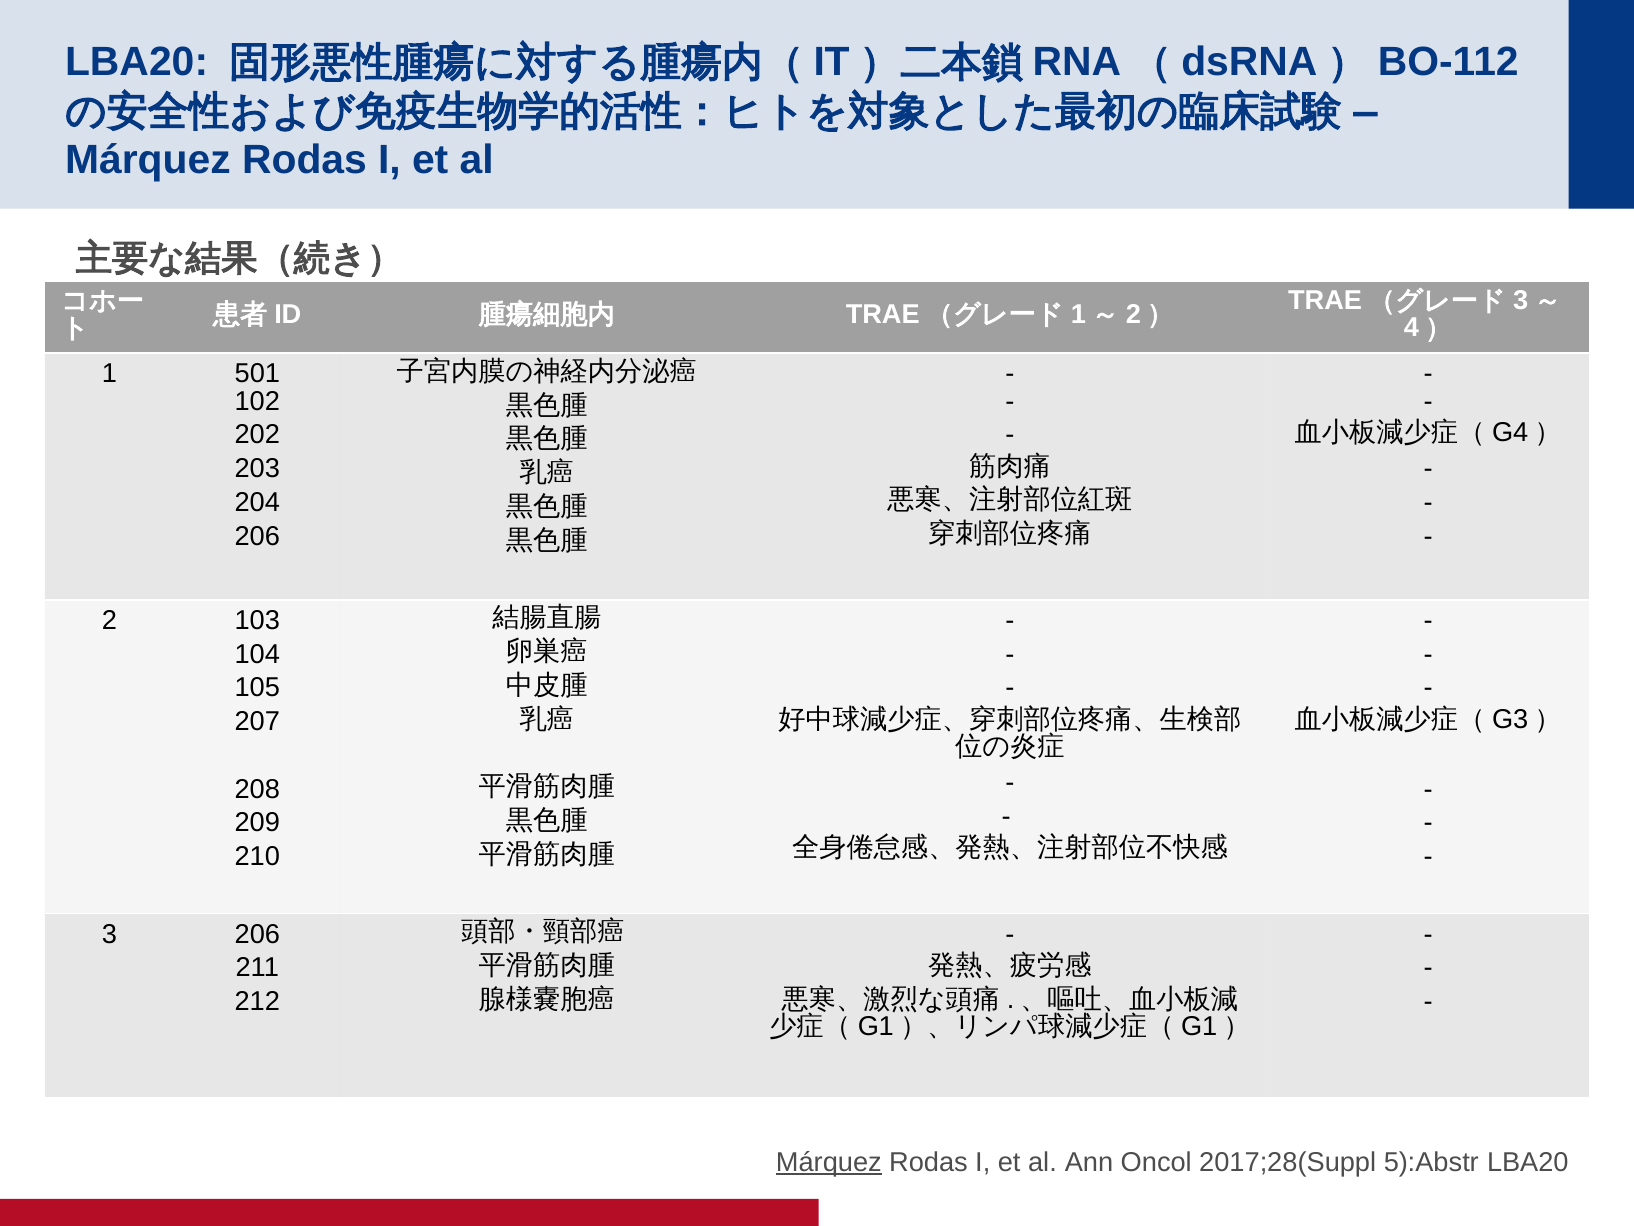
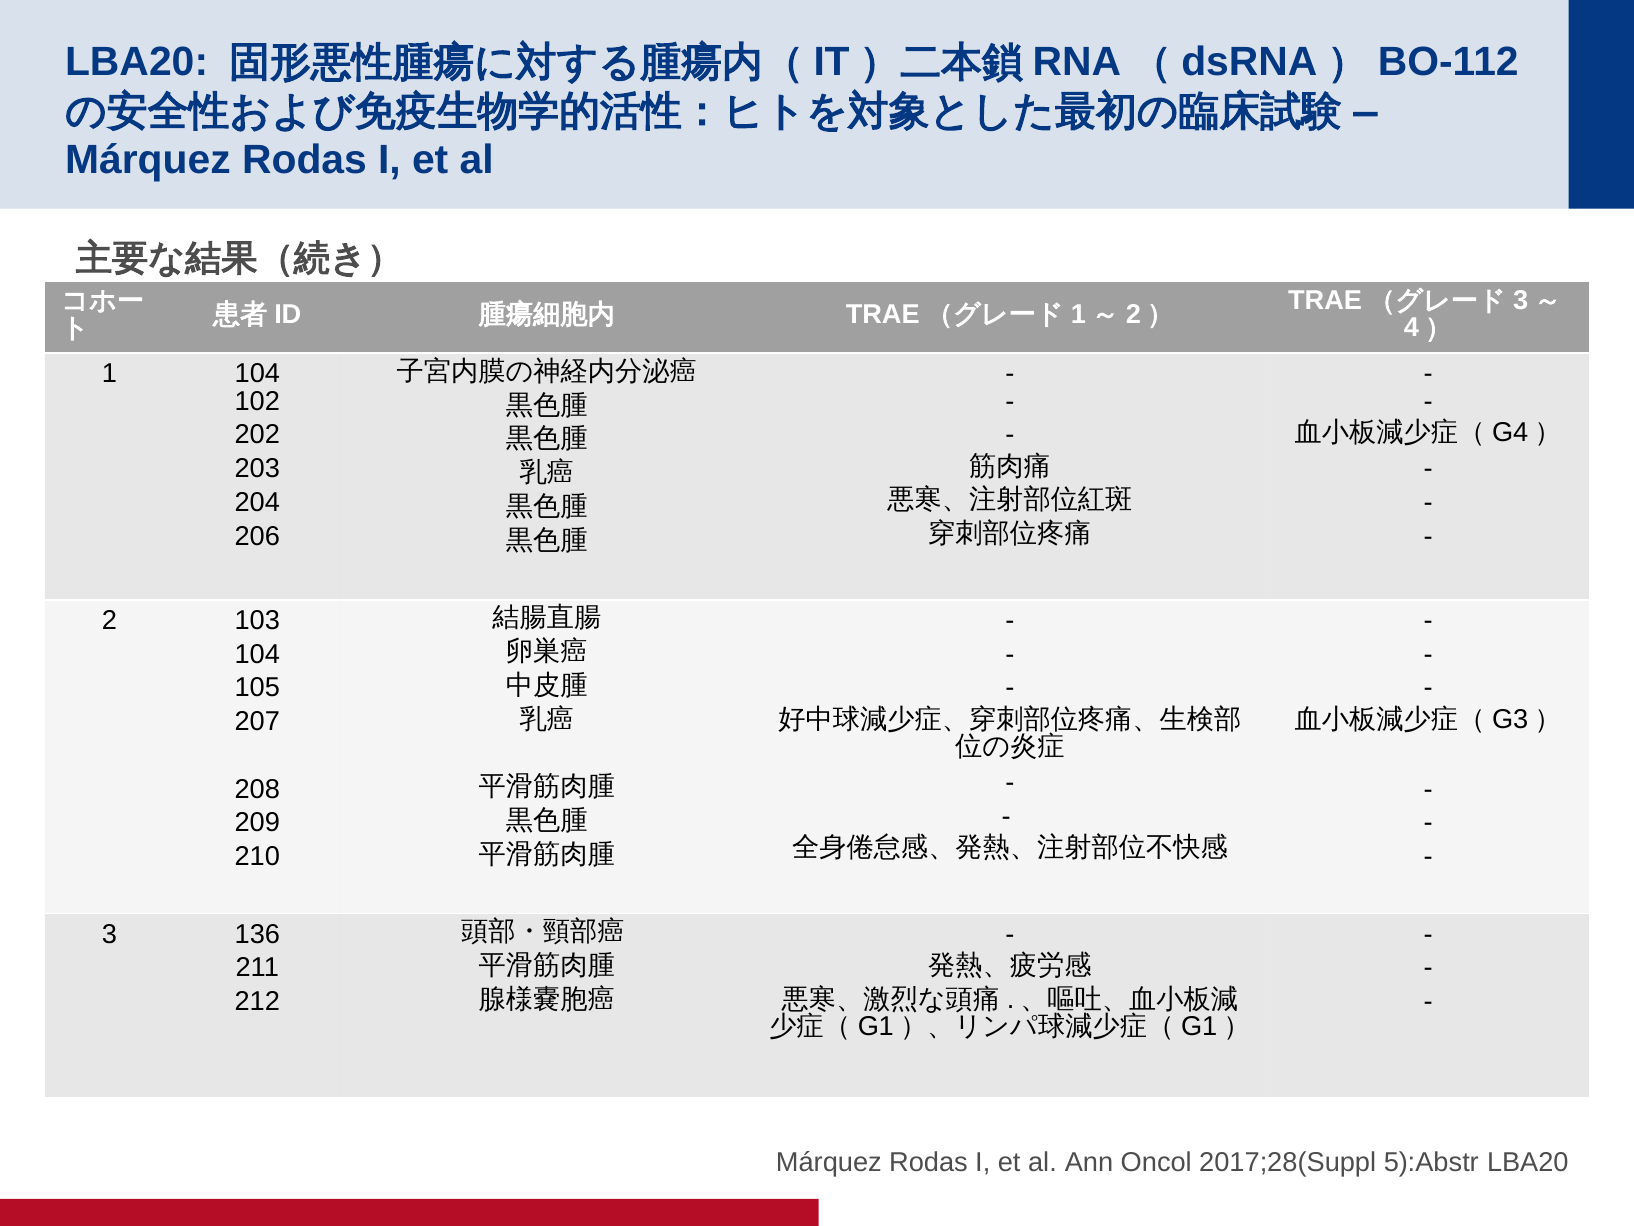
1 501: 501 -> 104
3 206: 206 -> 136
Márquez at (829, 1162) underline: present -> none
